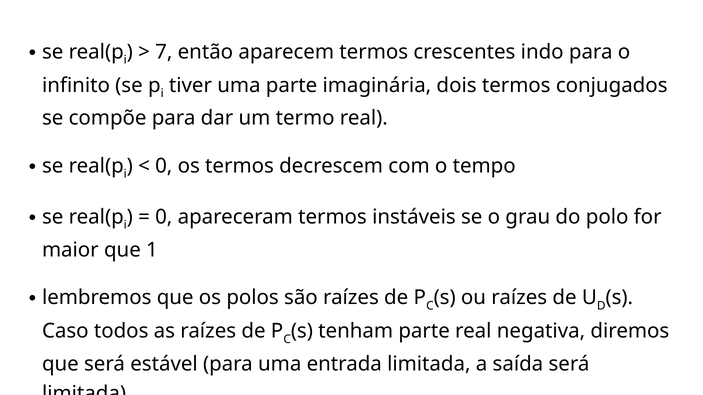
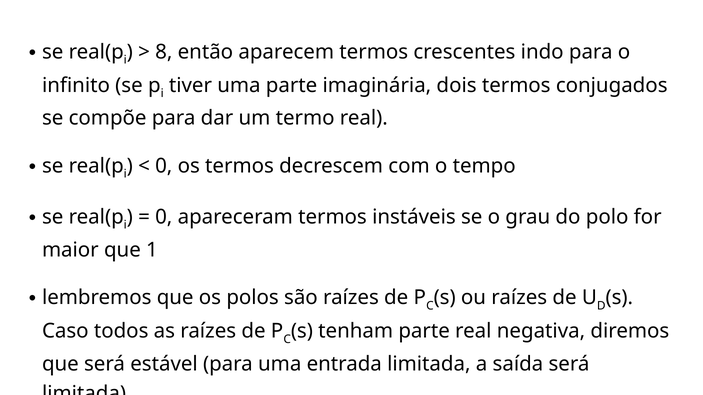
7: 7 -> 8
